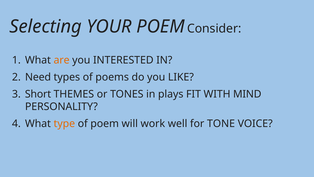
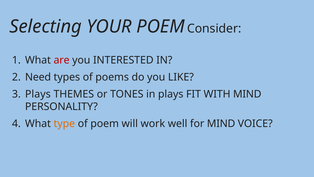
are colour: orange -> red
Short at (38, 94): Short -> Plays
for TONE: TONE -> MIND
